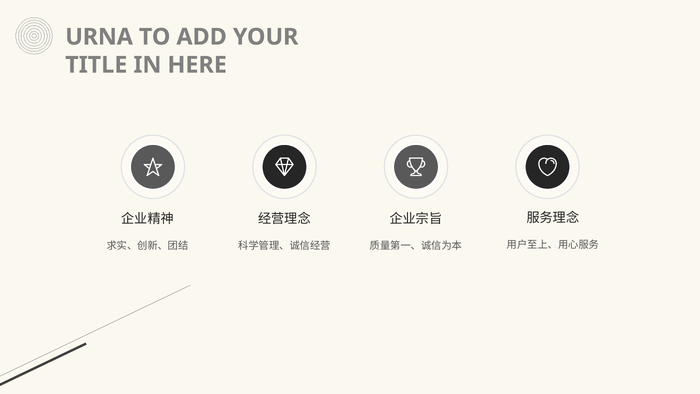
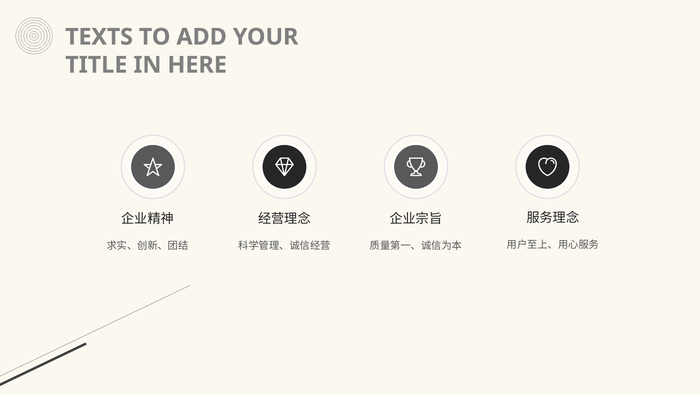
URNA: URNA -> TEXTS
